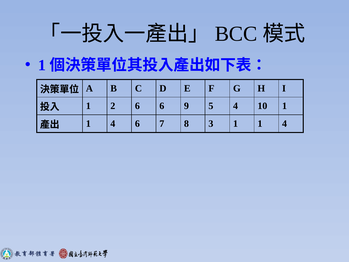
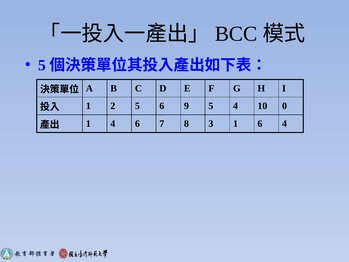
1 at (42, 65): 1 -> 5
2 6: 6 -> 5
10 1: 1 -> 0
1 1: 1 -> 6
